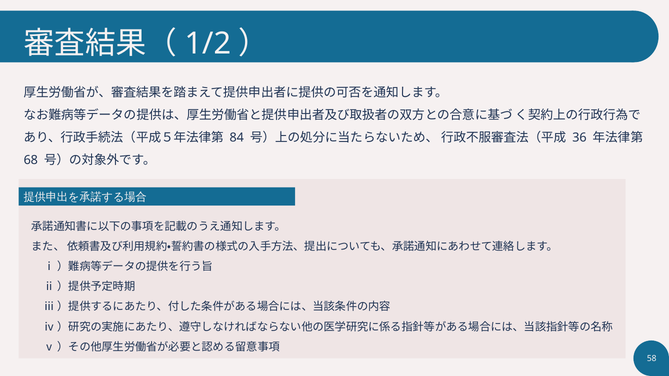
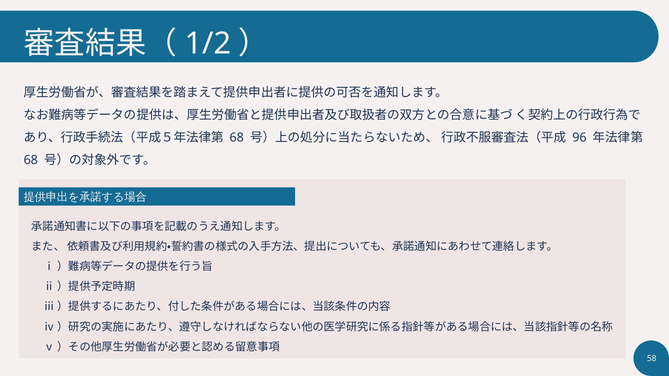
84 at (237, 138): 84 -> 68
36: 36 -> 96
